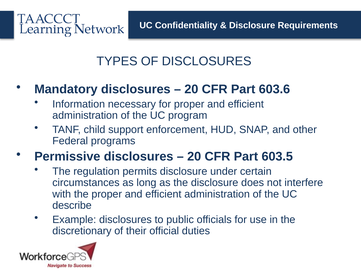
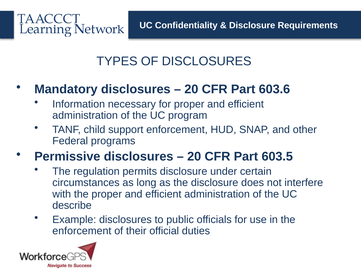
discretionary at (82, 231): discretionary -> enforcement
